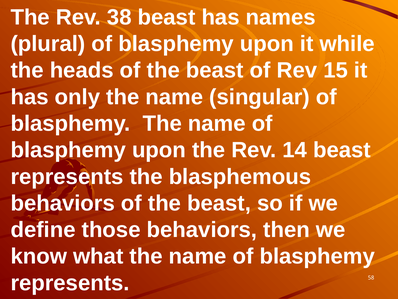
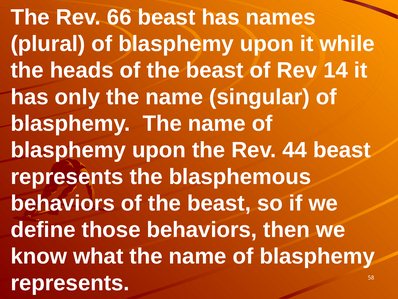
38: 38 -> 66
15: 15 -> 14
14: 14 -> 44
